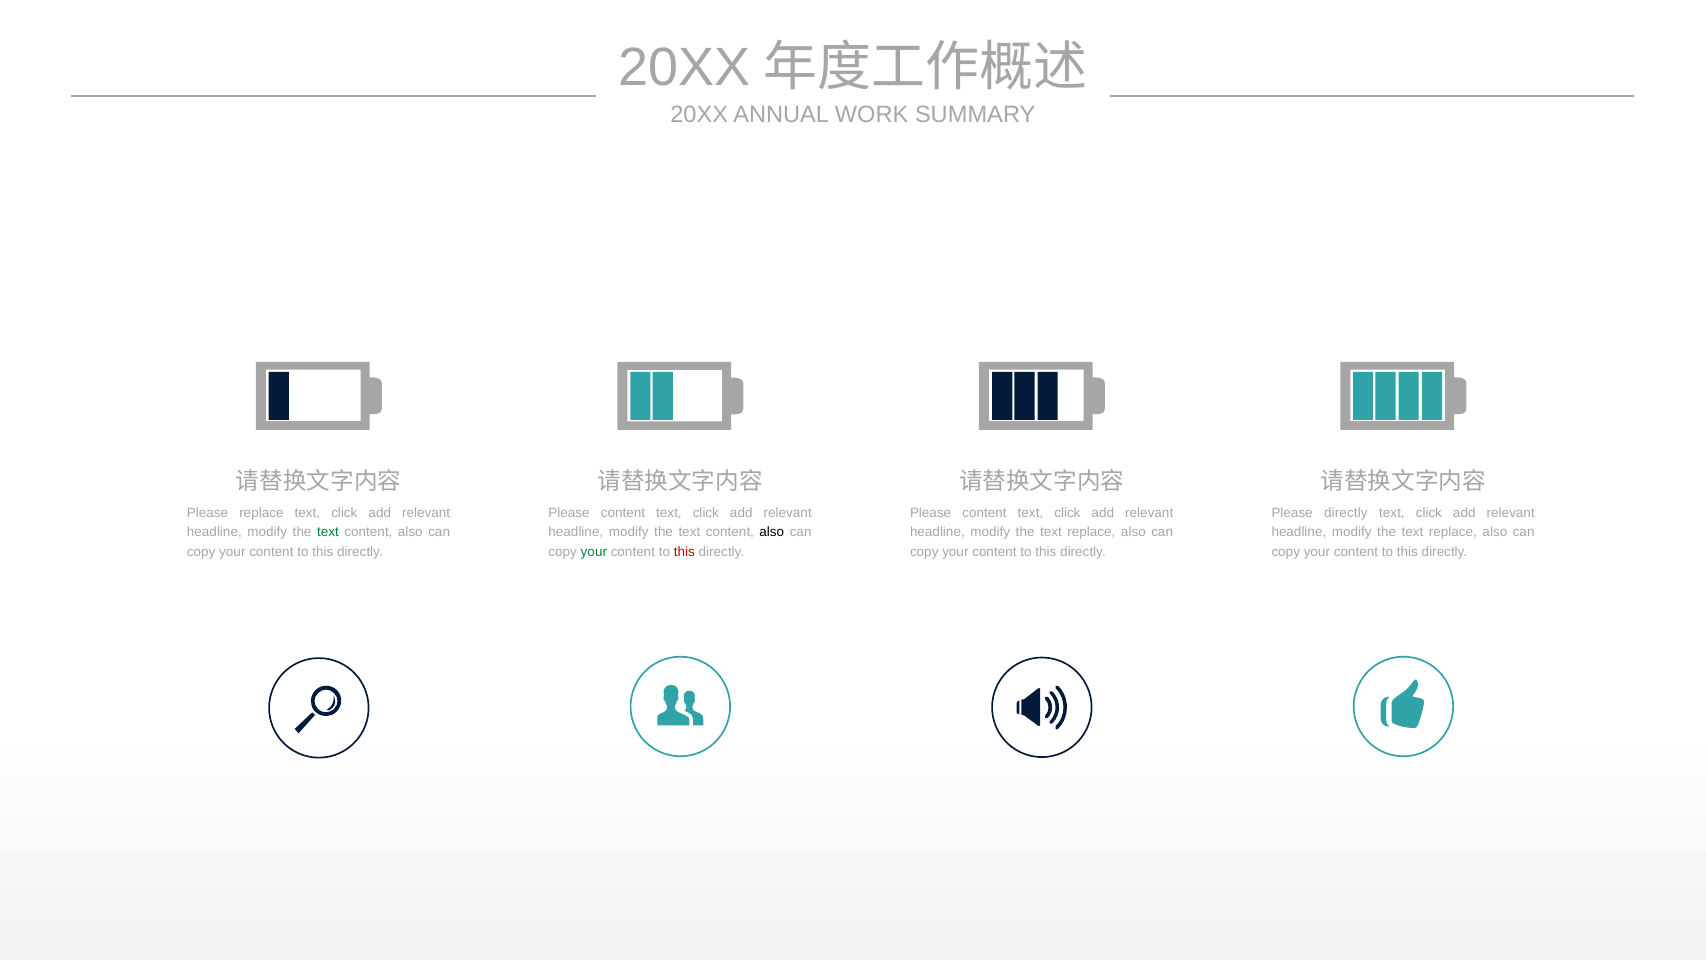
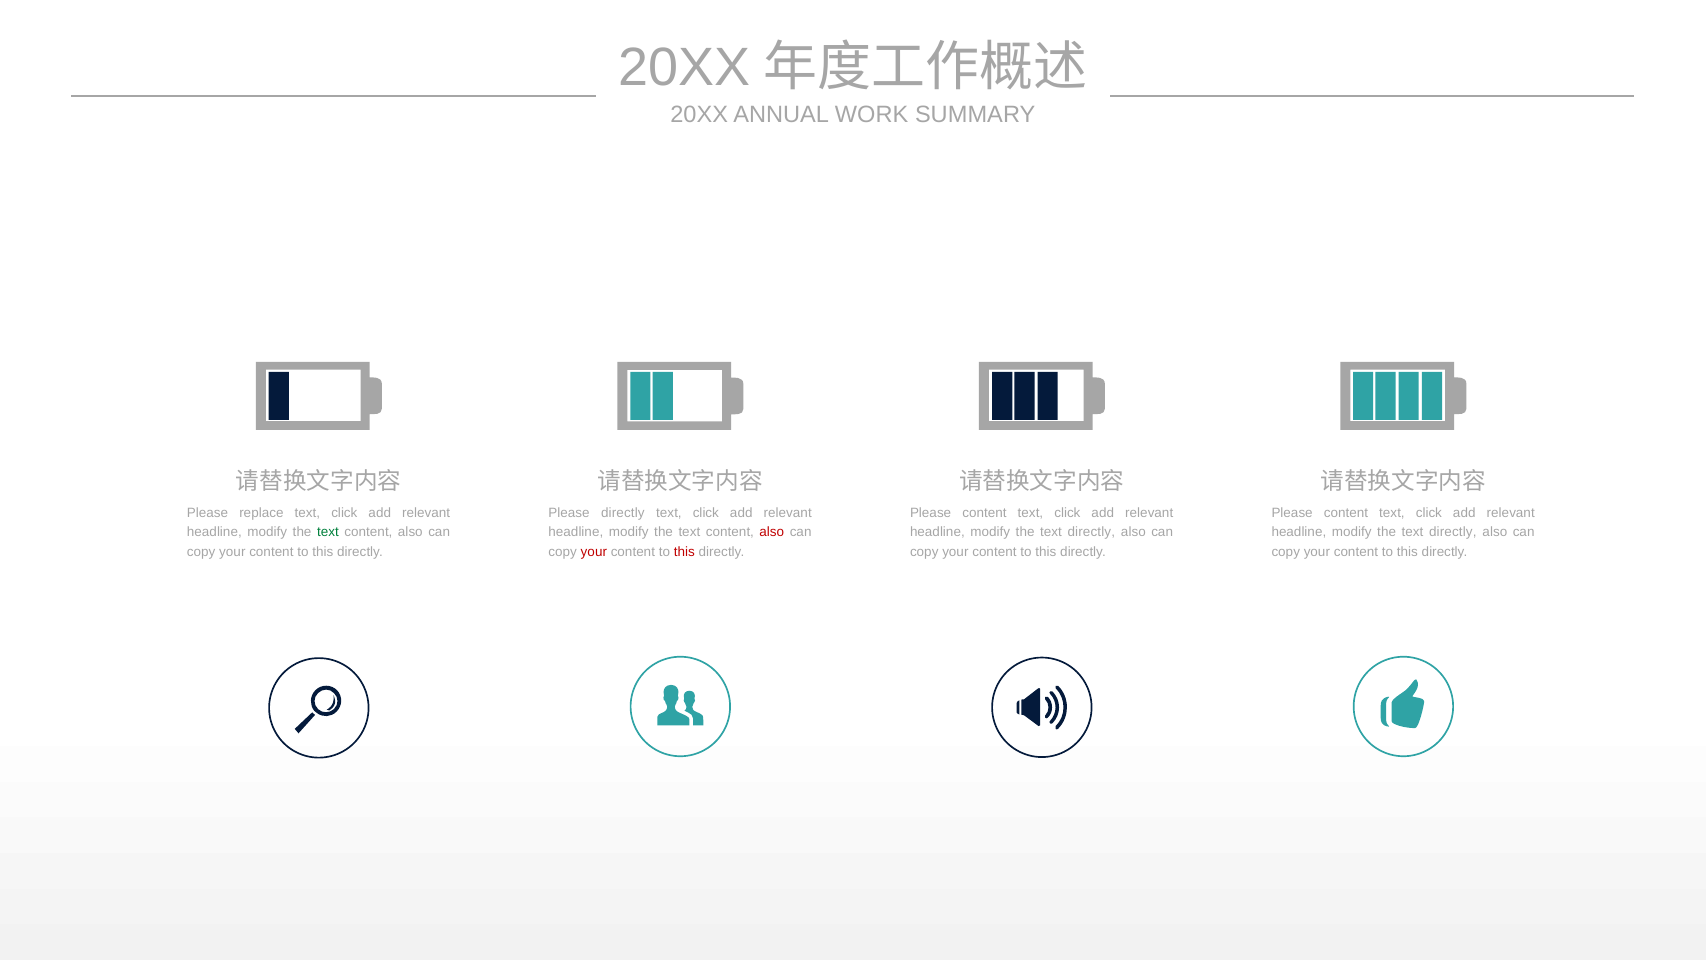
content at (623, 513): content -> directly
directly at (1346, 513): directly -> content
also at (772, 532) colour: black -> red
replace at (1091, 532): replace -> directly
replace at (1453, 532): replace -> directly
your at (594, 552) colour: green -> red
